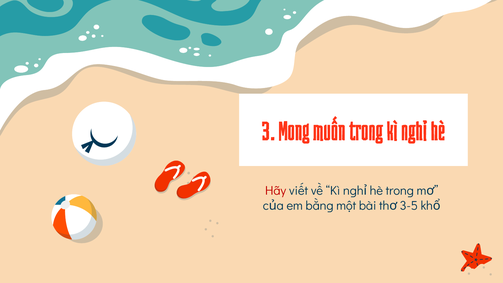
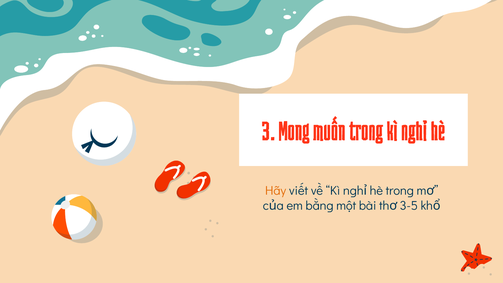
Hãy colour: red -> orange
